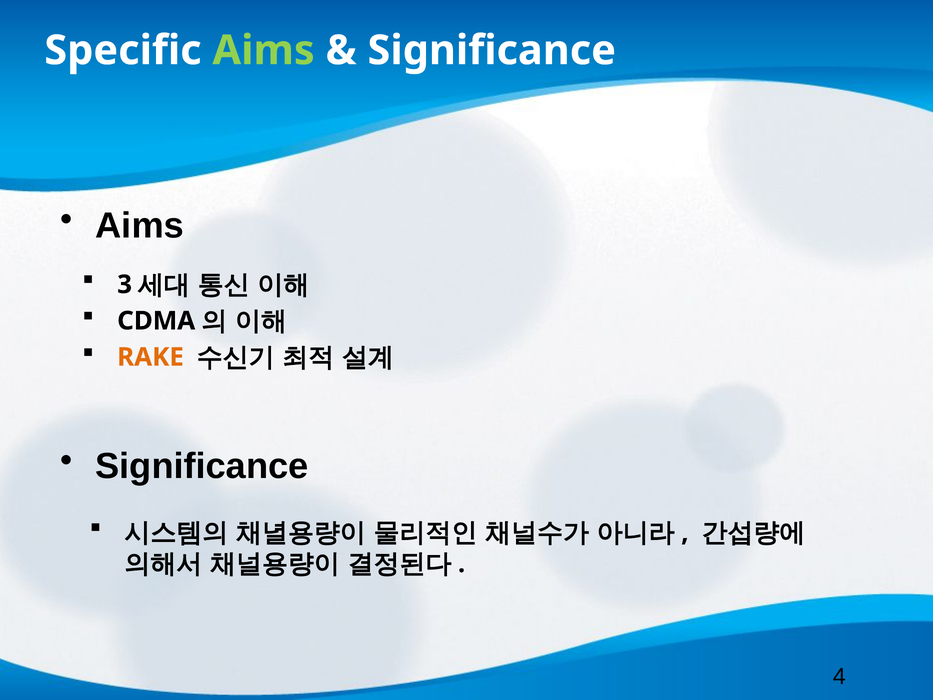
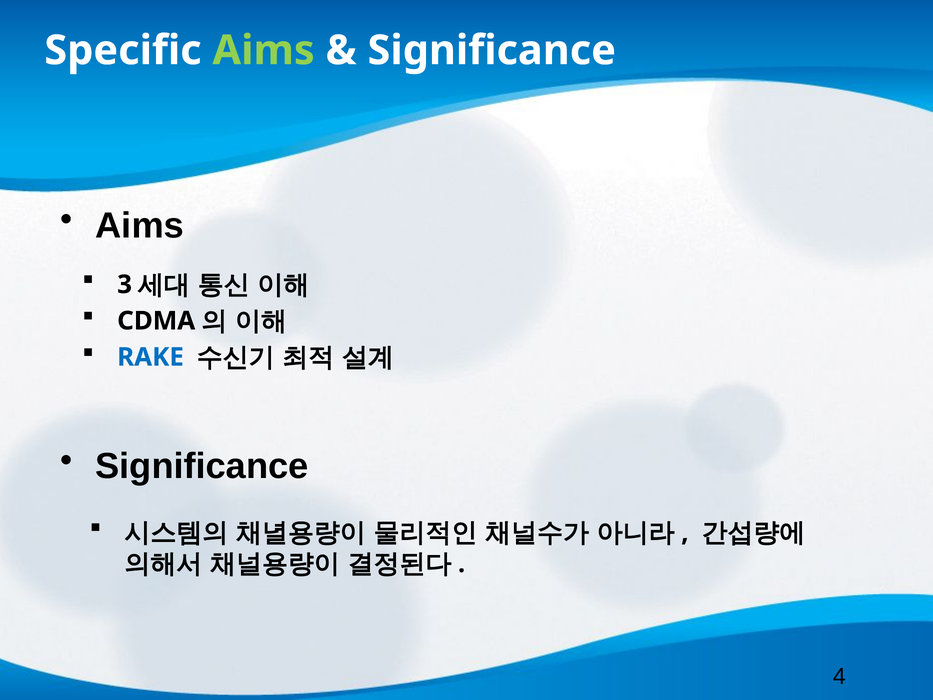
RAKE colour: orange -> blue
